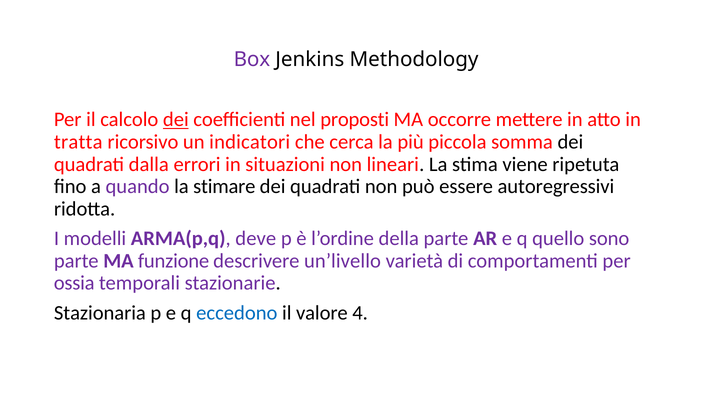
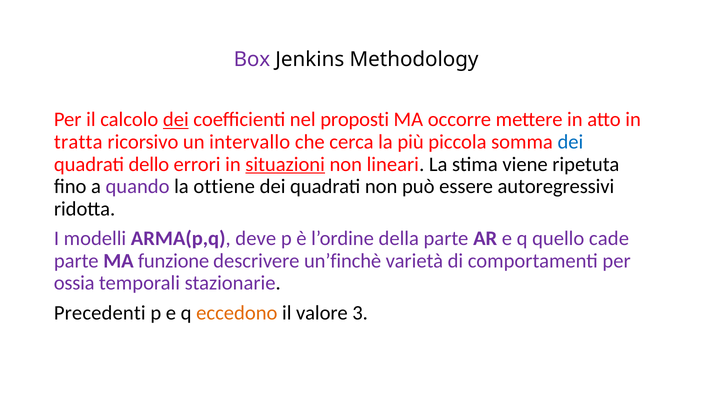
indicatori: indicatori -> intervallo
dei at (570, 142) colour: black -> blue
dalla: dalla -> dello
situazioni underline: none -> present
stimare: stimare -> ottiene
sono: sono -> cade
un’livello: un’livello -> un’finchè
Stazionaria: Stazionaria -> Precedenti
eccedono colour: blue -> orange
4: 4 -> 3
